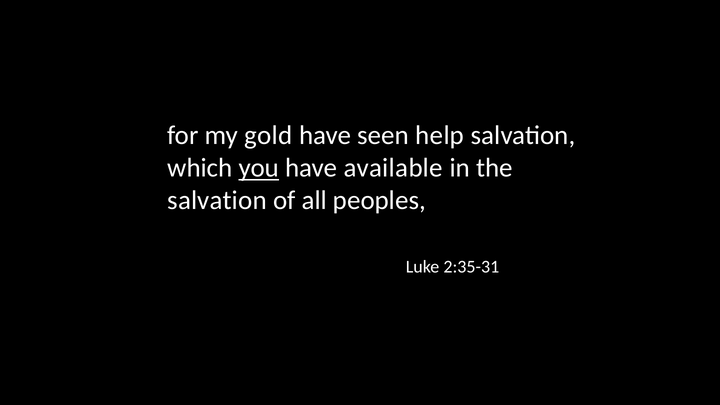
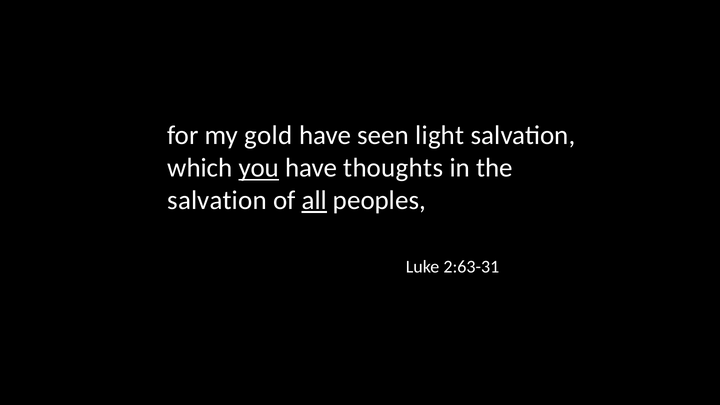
help: help -> light
available: available -> thoughts
all underline: none -> present
2:35-31: 2:35-31 -> 2:63-31
